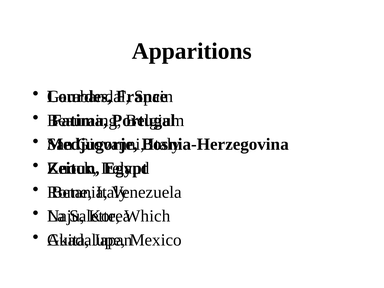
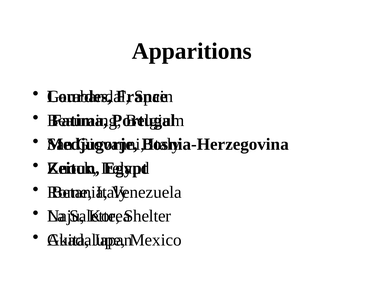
Which: Which -> Shelter
